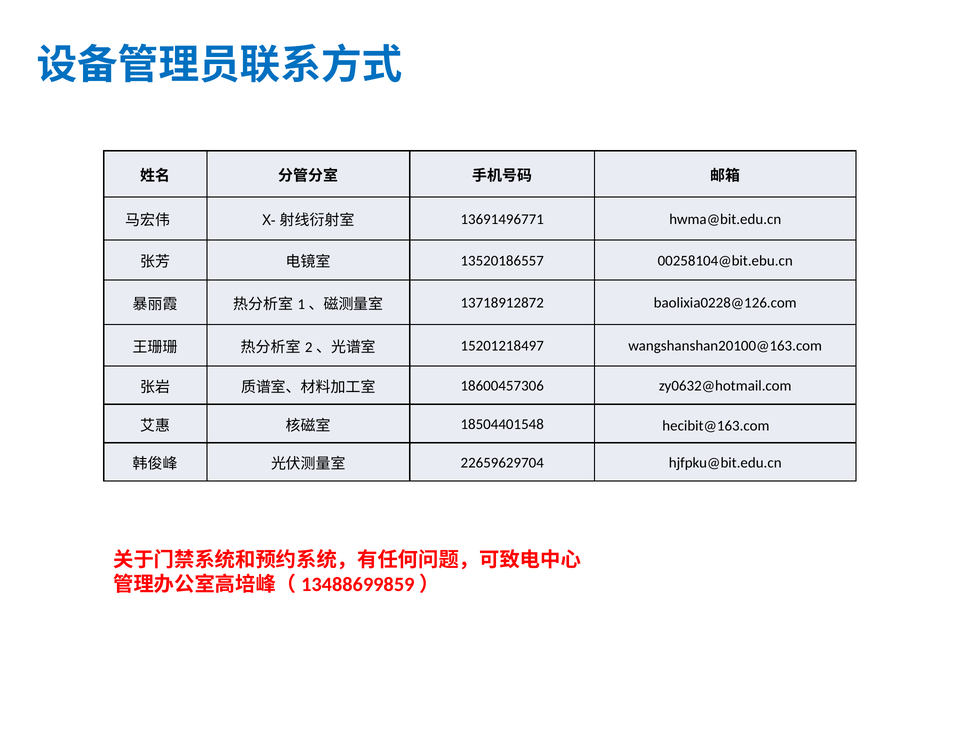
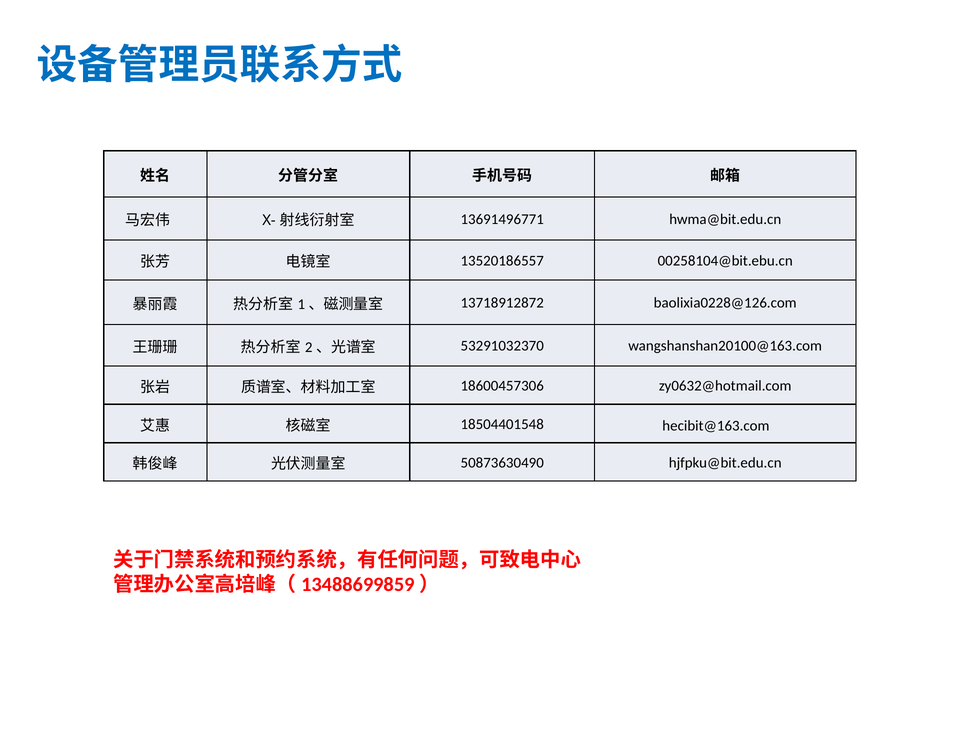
15201218497: 15201218497 -> 53291032370
22659629704: 22659629704 -> 50873630490
